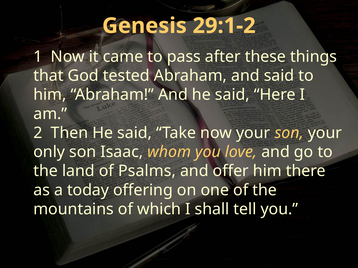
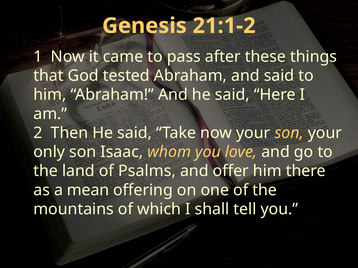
29:1-2: 29:1-2 -> 21:1-2
today: today -> mean
